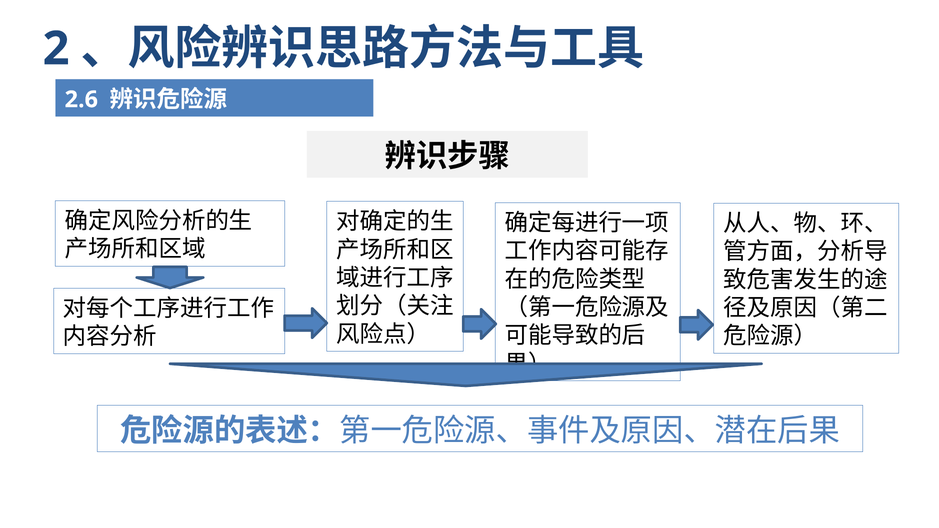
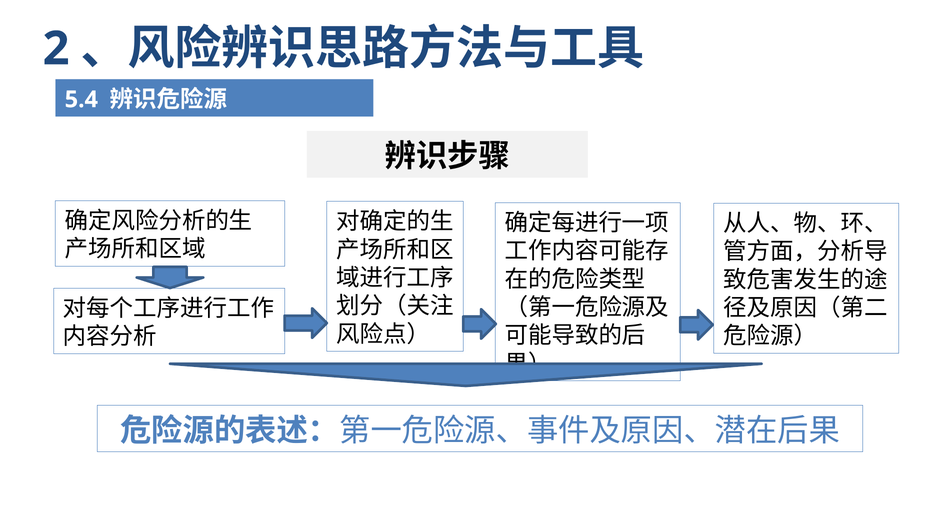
2.6: 2.6 -> 5.4
